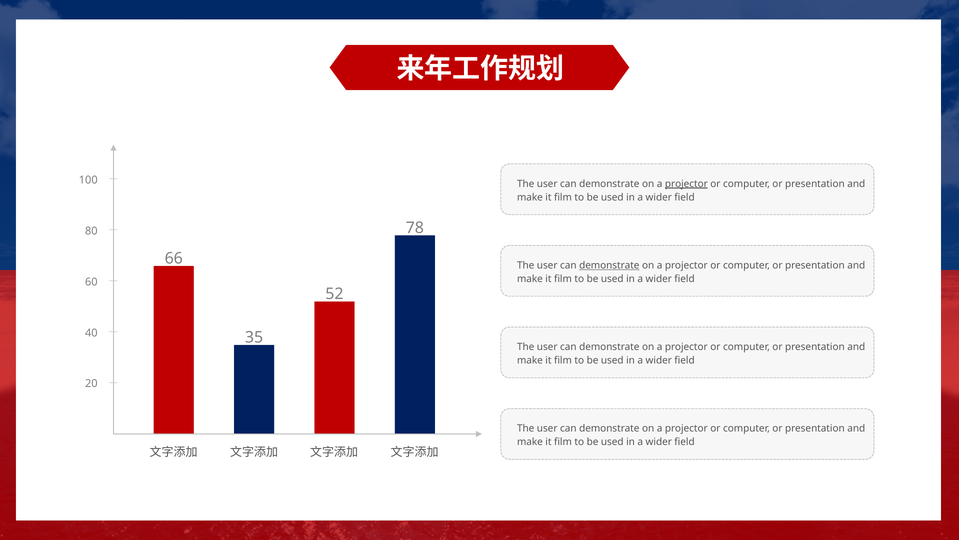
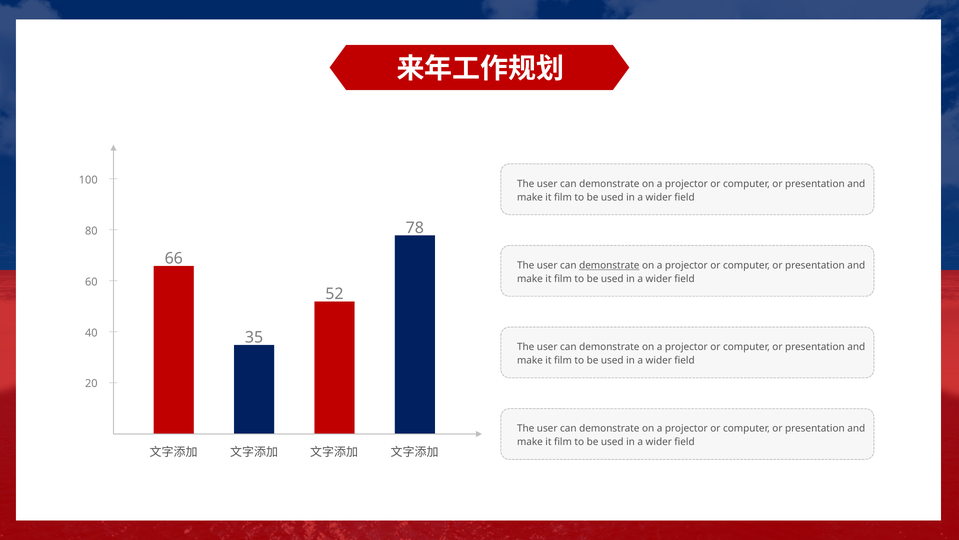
projector at (686, 184) underline: present -> none
